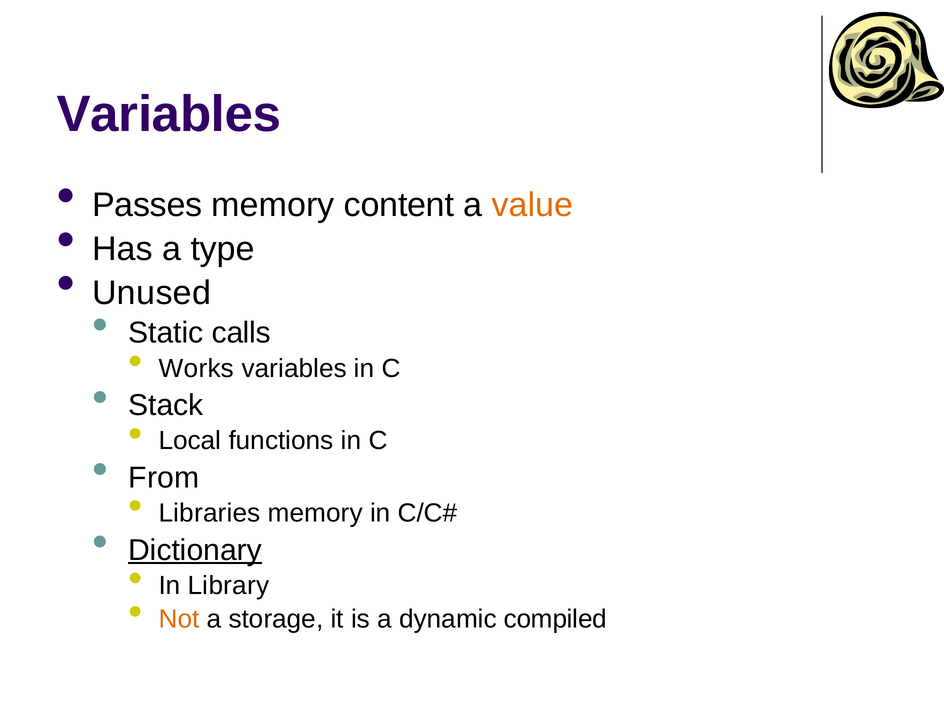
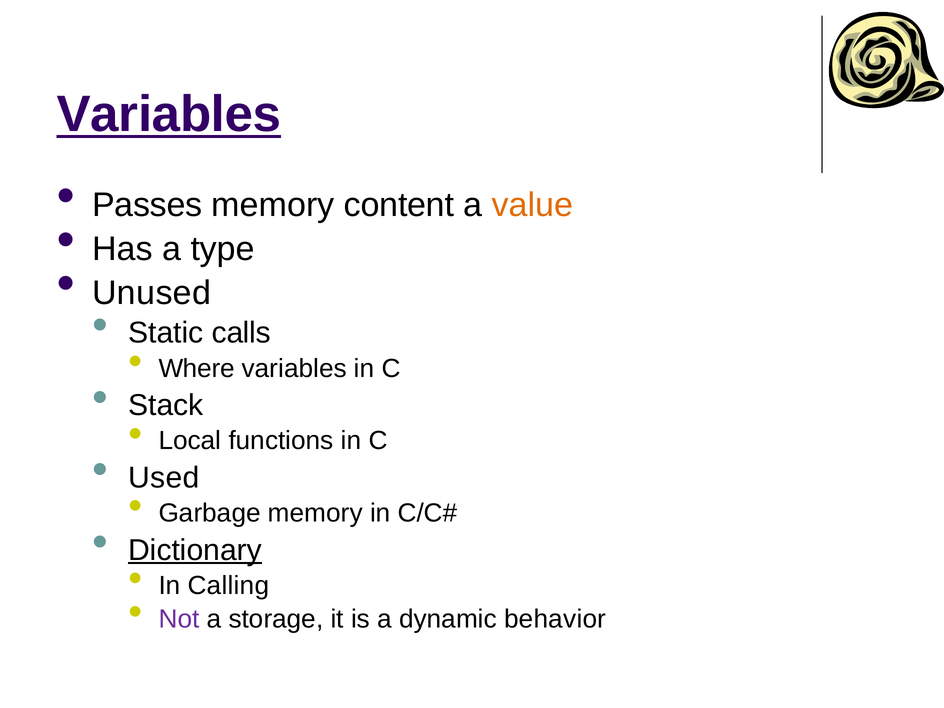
Variables at (169, 115) underline: none -> present
Works: Works -> Where
From: From -> Used
Libraries: Libraries -> Garbage
Library: Library -> Calling
Not colour: orange -> purple
compiled: compiled -> behavior
